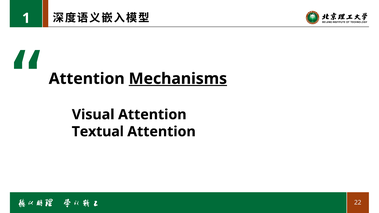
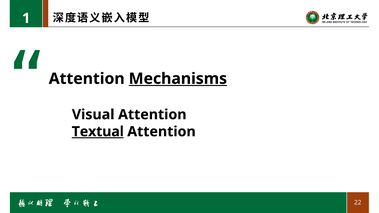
Textual underline: none -> present
